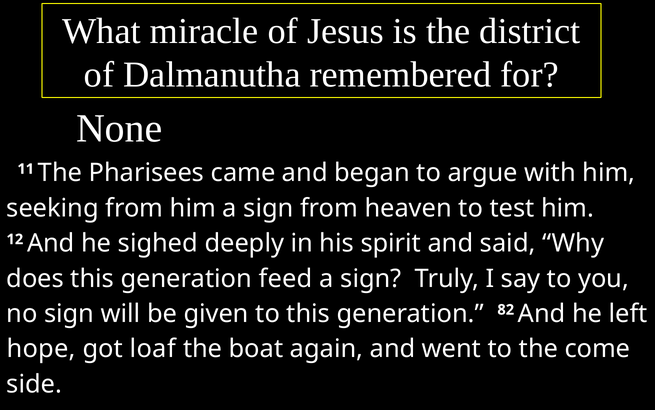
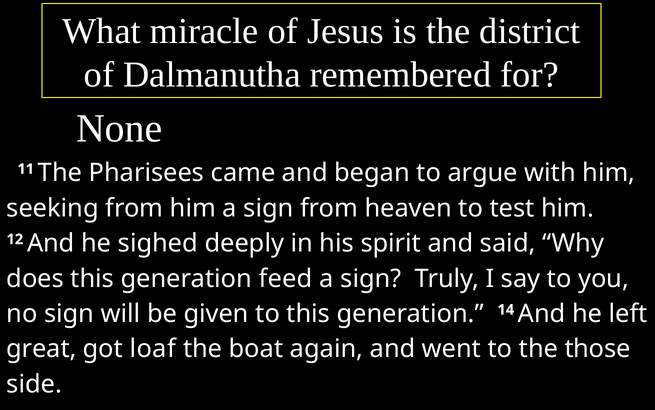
82: 82 -> 14
hope: hope -> great
come: come -> those
